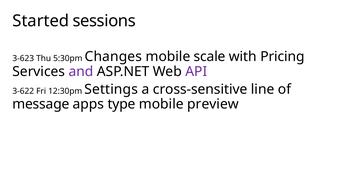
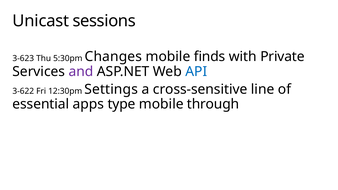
Started: Started -> Unicast
scale: scale -> finds
Pricing: Pricing -> Private
API colour: purple -> blue
message: message -> essential
preview: preview -> through
